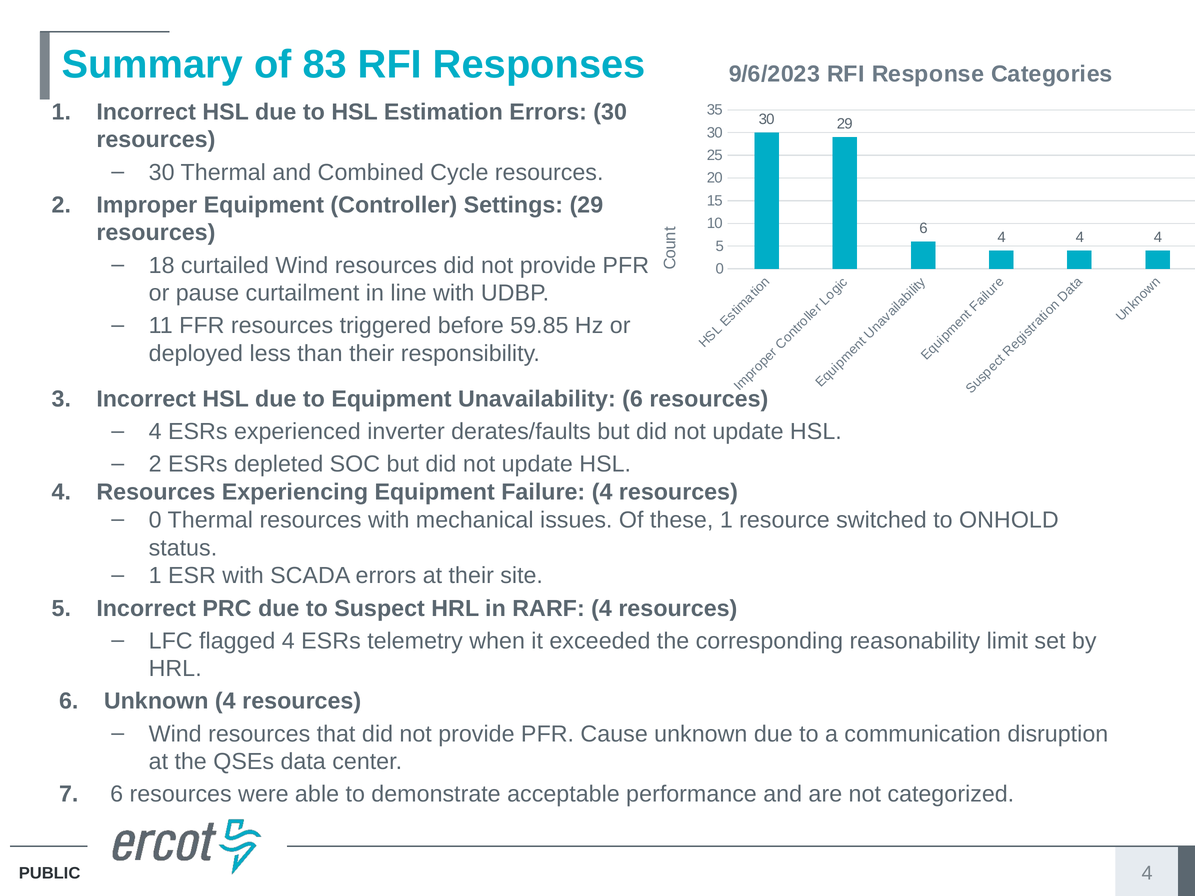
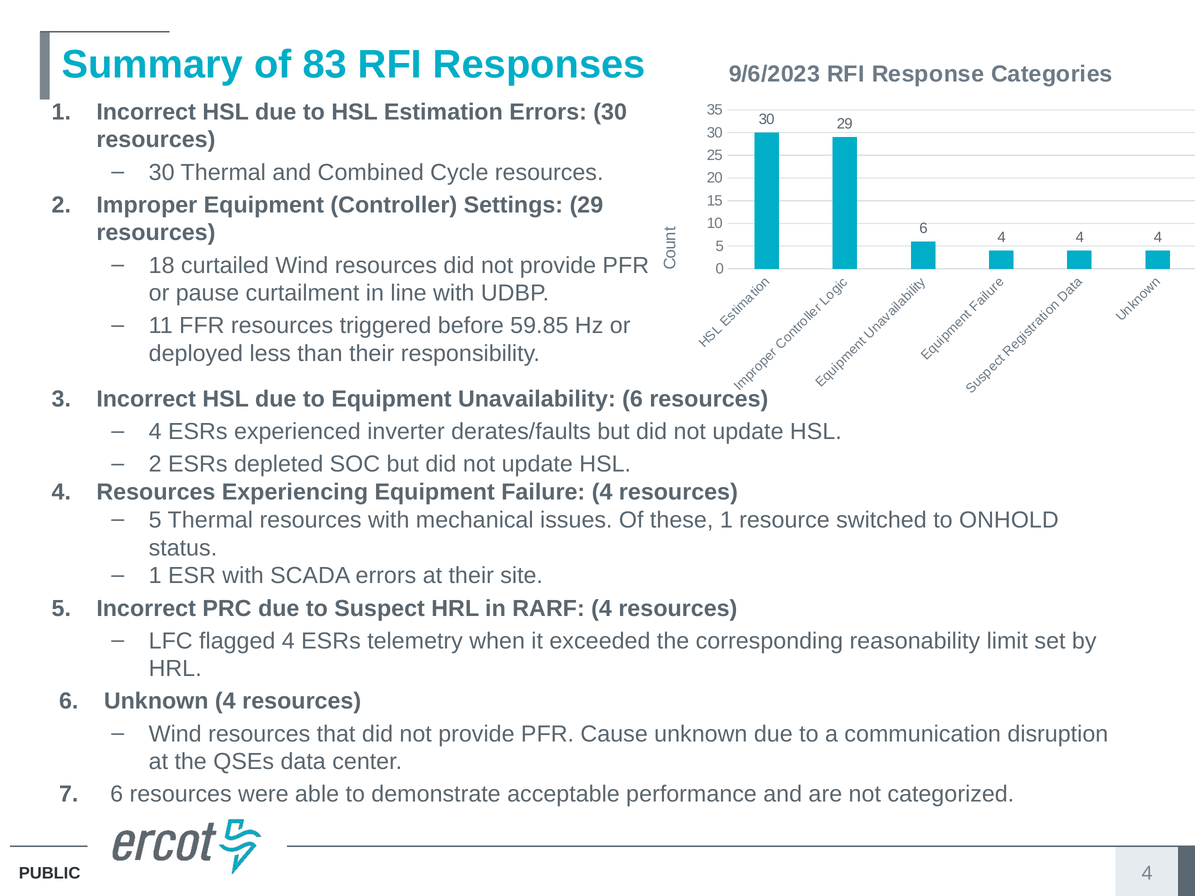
0 at (155, 520): 0 -> 5
